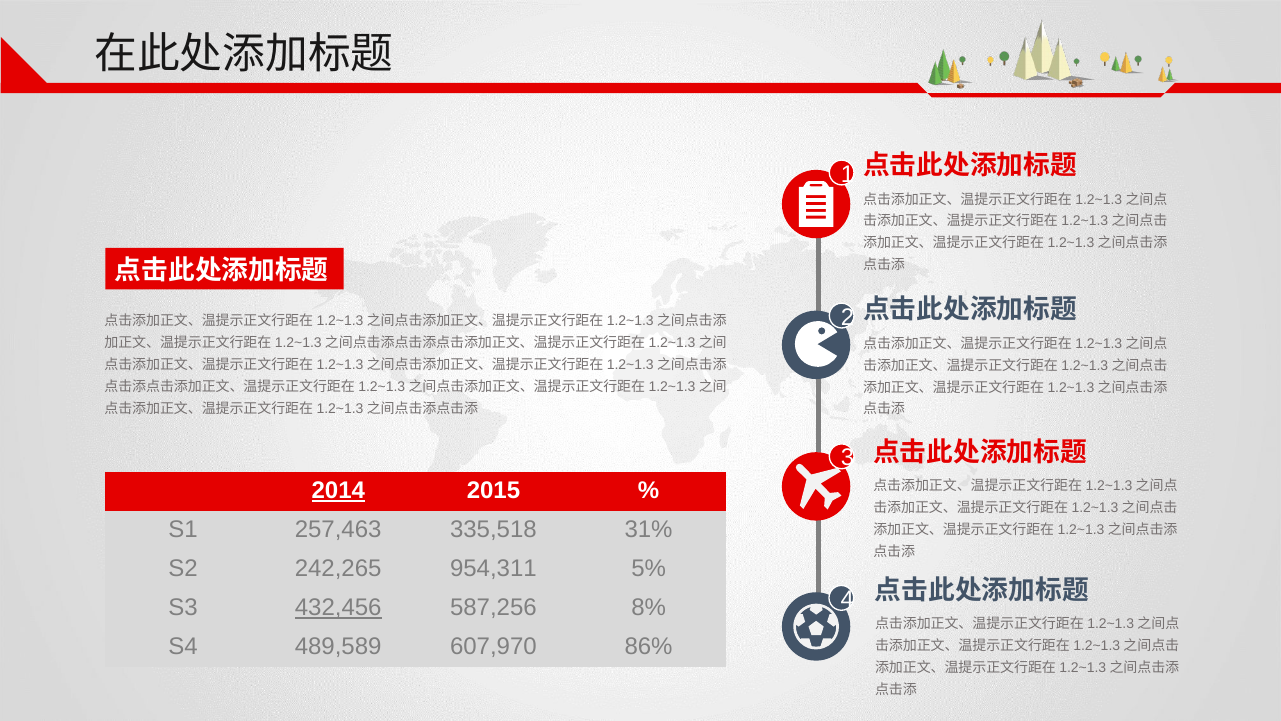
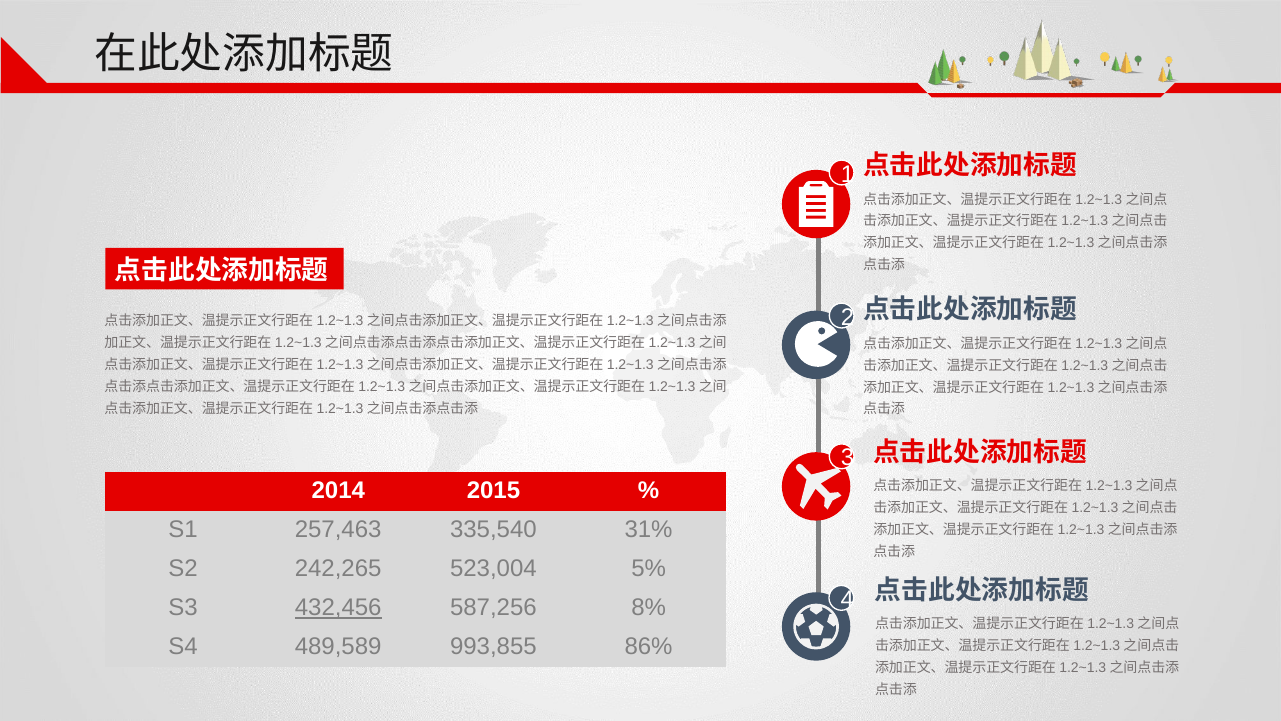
2014 underline: present -> none
335,518: 335,518 -> 335,540
954,311: 954,311 -> 523,004
607,970: 607,970 -> 993,855
